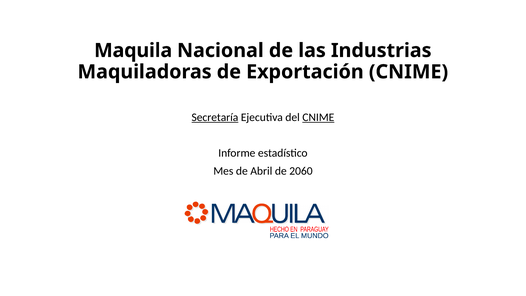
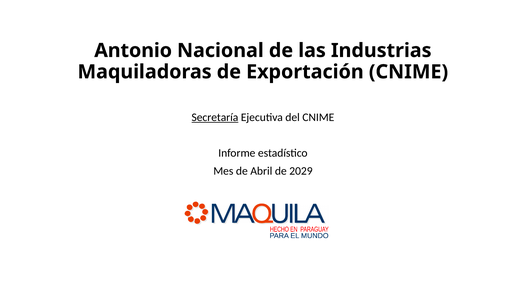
Maquila: Maquila -> Antonio
CNIME at (318, 117) underline: present -> none
2060: 2060 -> 2029
